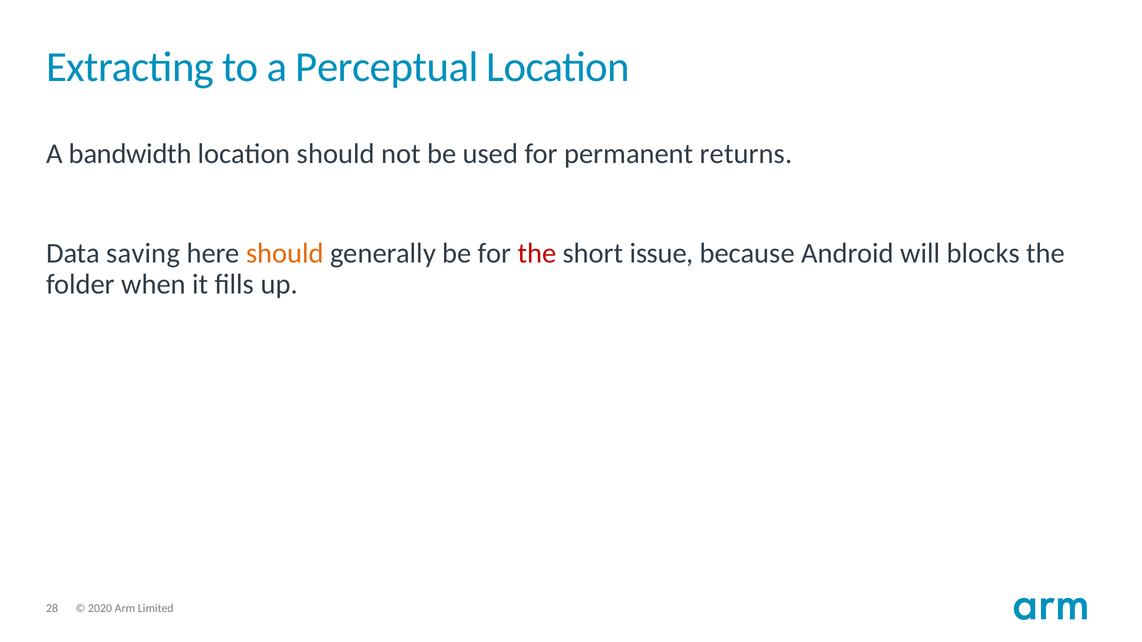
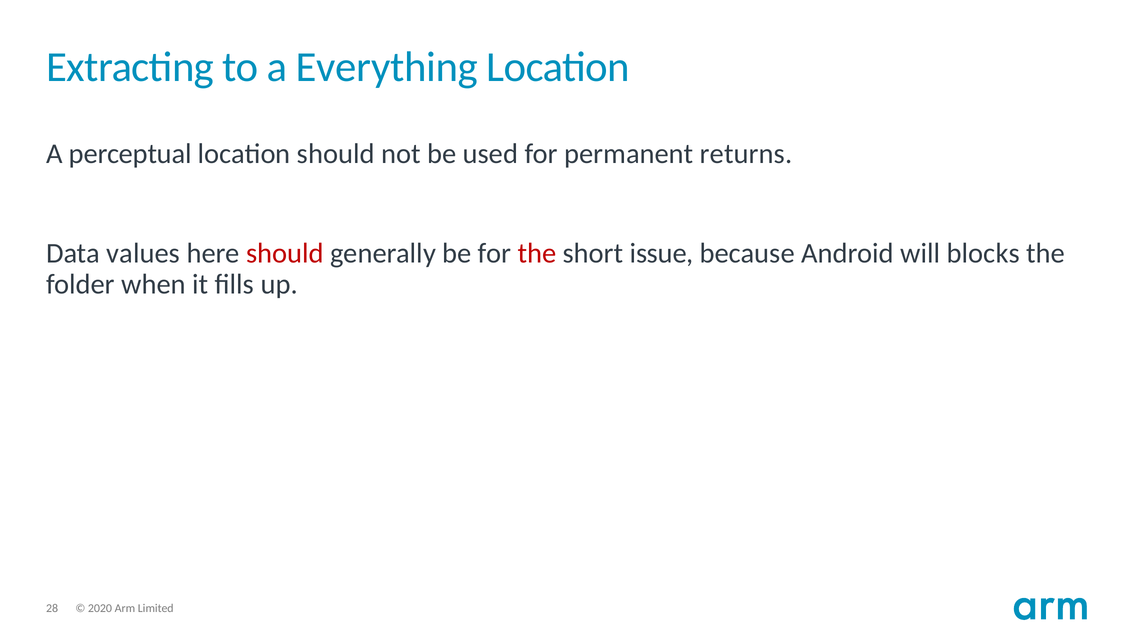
Perceptual: Perceptual -> Everything
bandwidth: bandwidth -> perceptual
saving: saving -> values
should at (285, 254) colour: orange -> red
